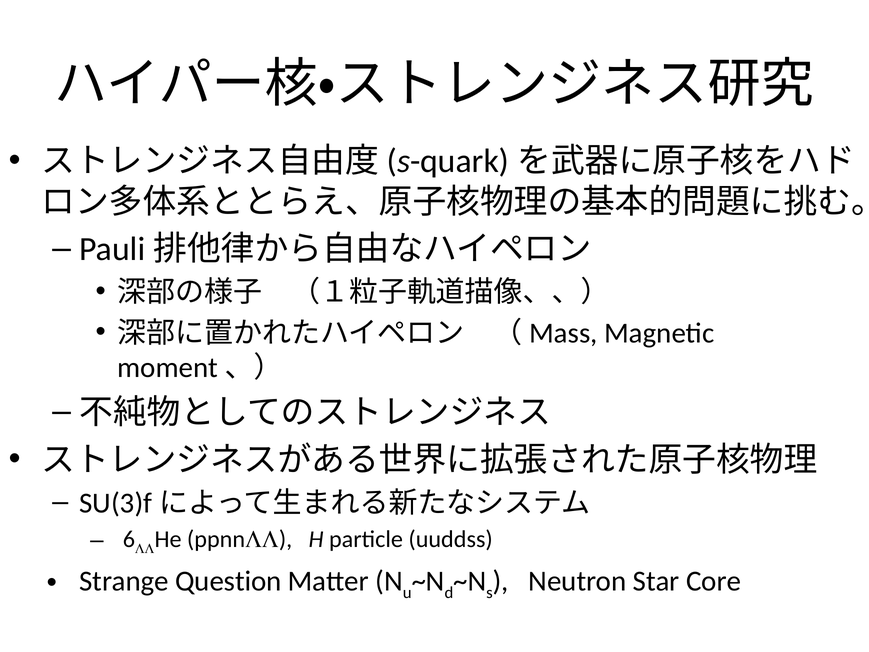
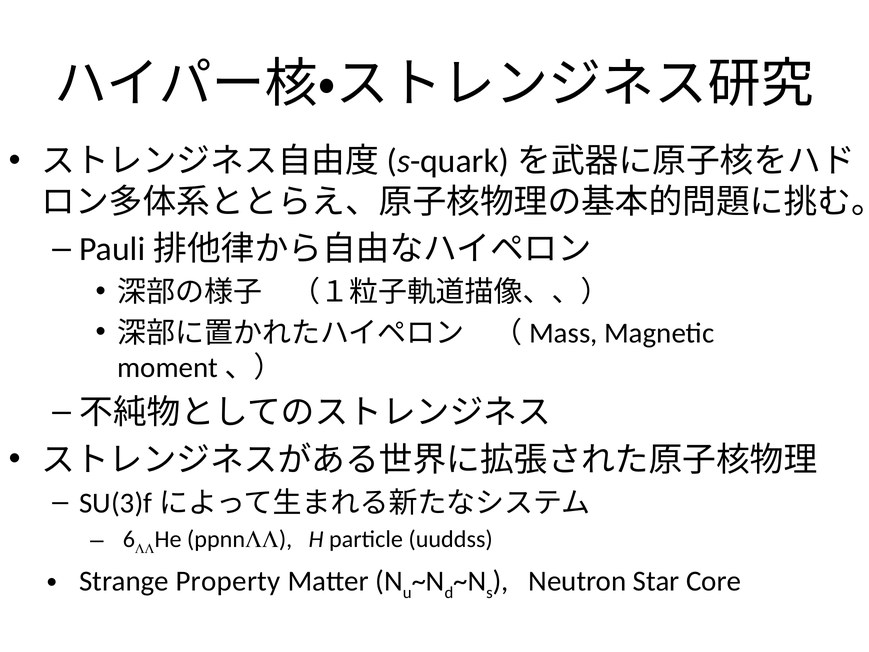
Question: Question -> Property
